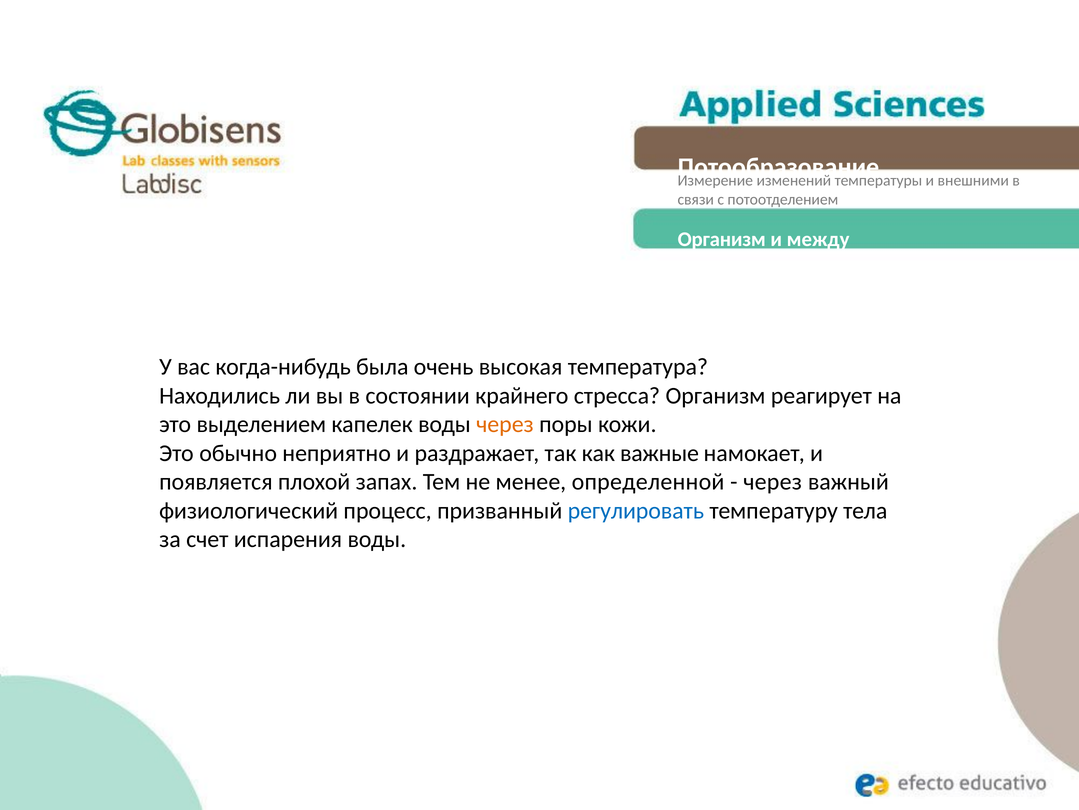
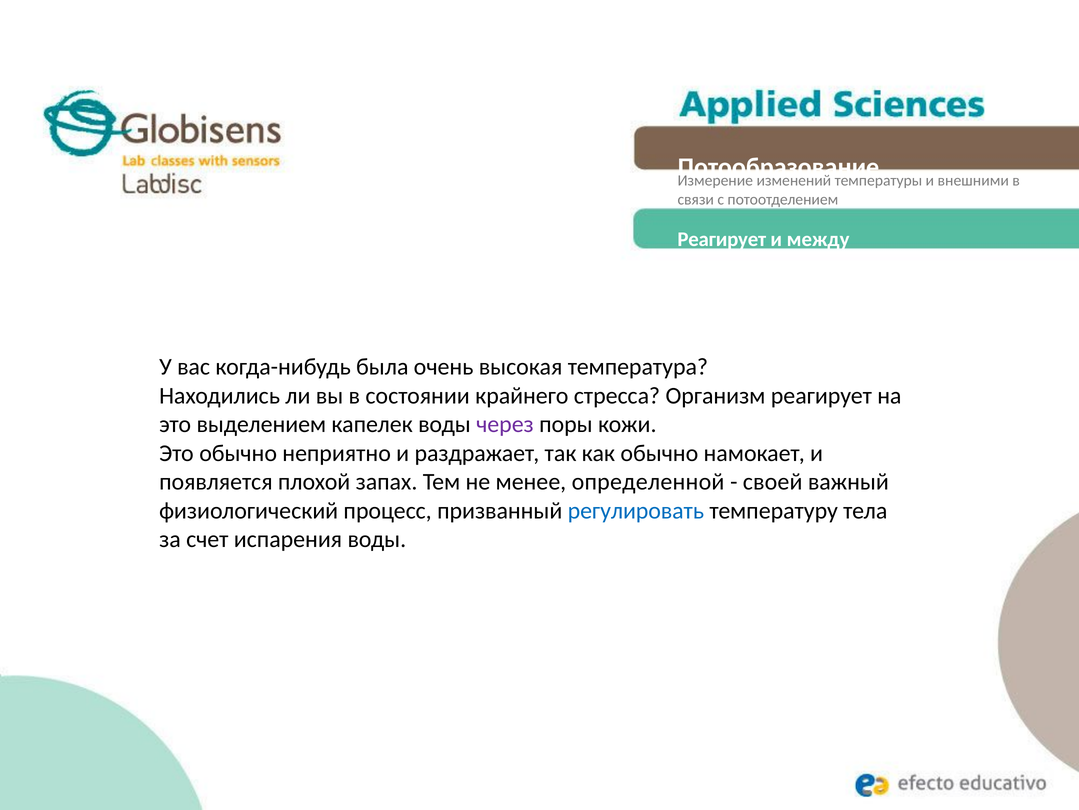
Организм at (722, 239): Организм -> Реагирует
через at (505, 424) colour: orange -> purple
как важные: важные -> обычно
через at (773, 482): через -> своей
